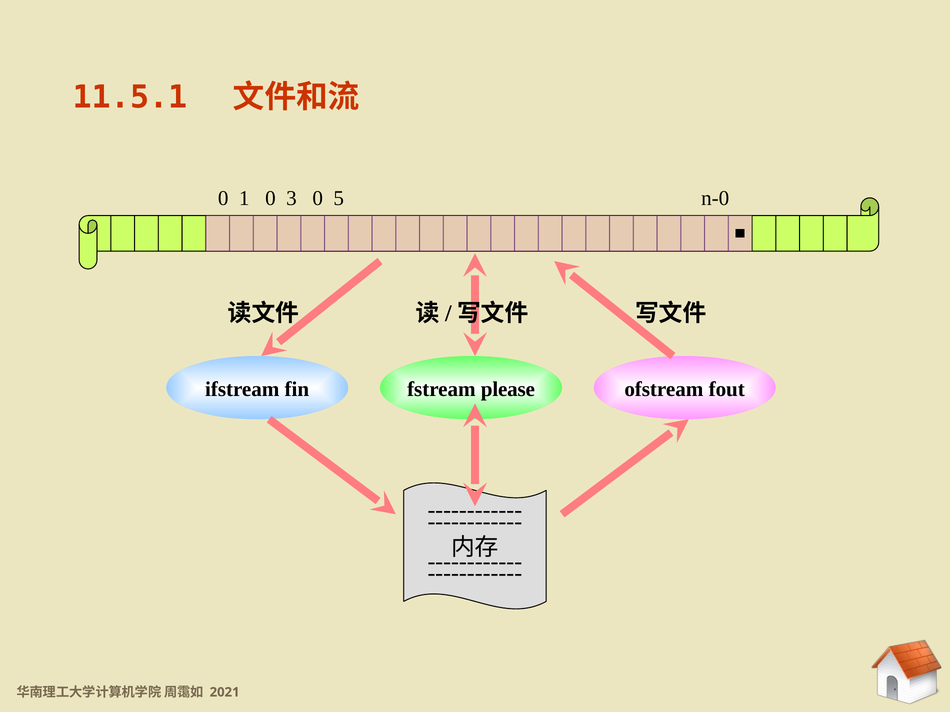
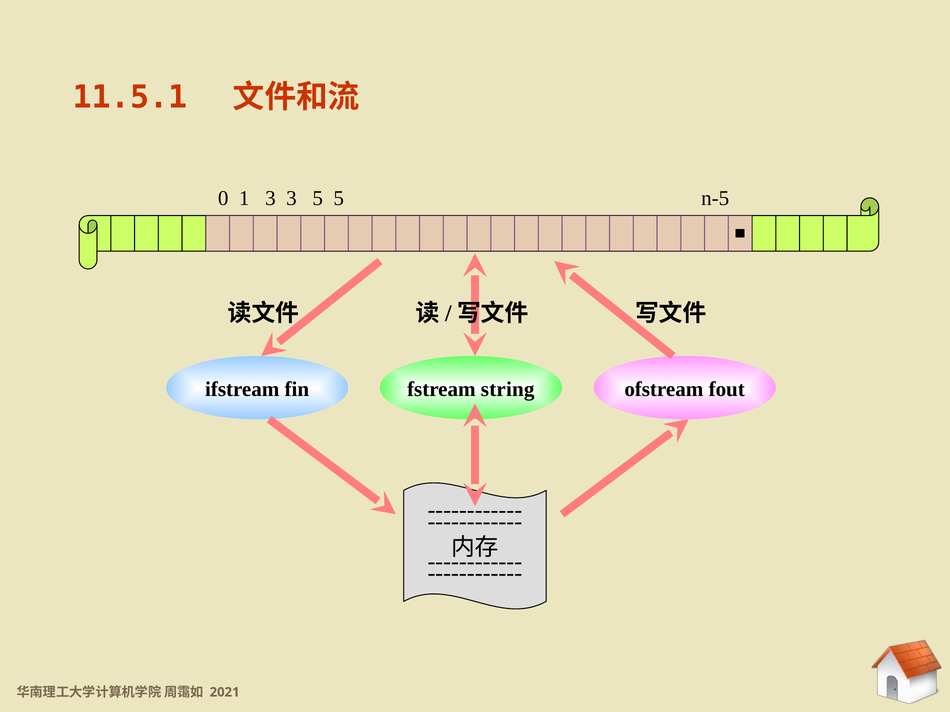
1 0: 0 -> 3
3 0: 0 -> 5
n-0: n-0 -> n-5
please: please -> string
